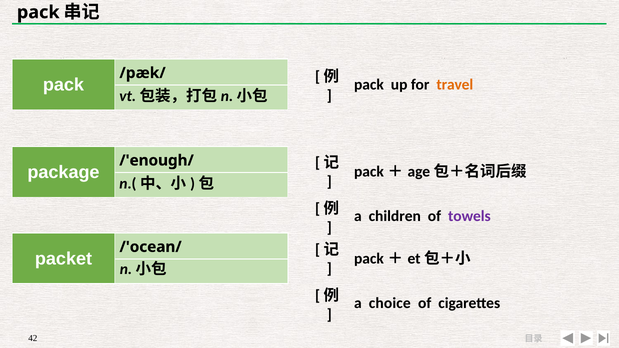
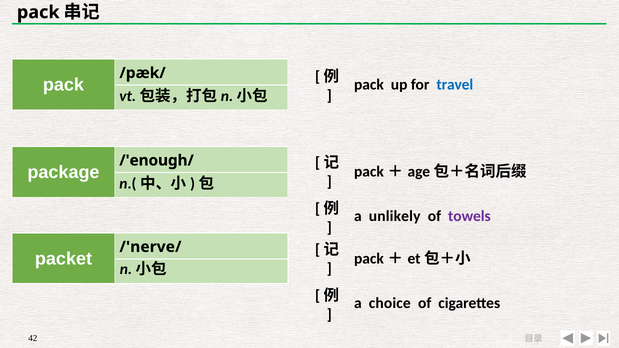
travel colour: orange -> blue
children: children -> unlikely
/'ocean/: /'ocean/ -> /'nerve/
